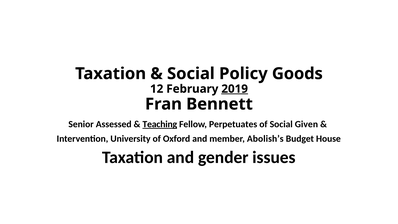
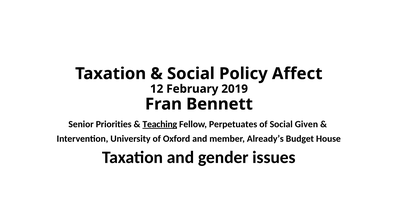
Goods: Goods -> Affect
2019 underline: present -> none
Assessed: Assessed -> Priorities
Abolish’s: Abolish’s -> Already’s
